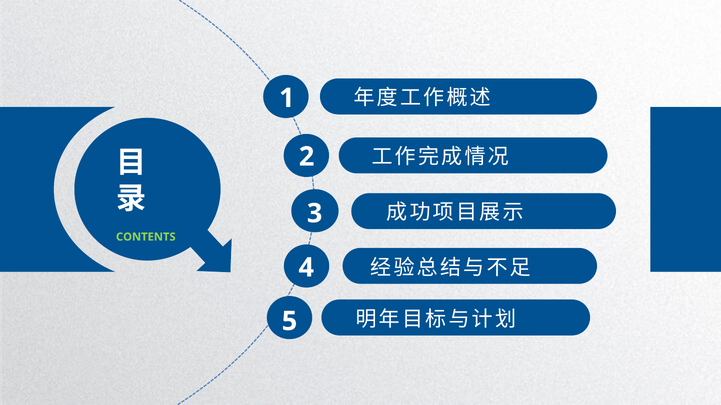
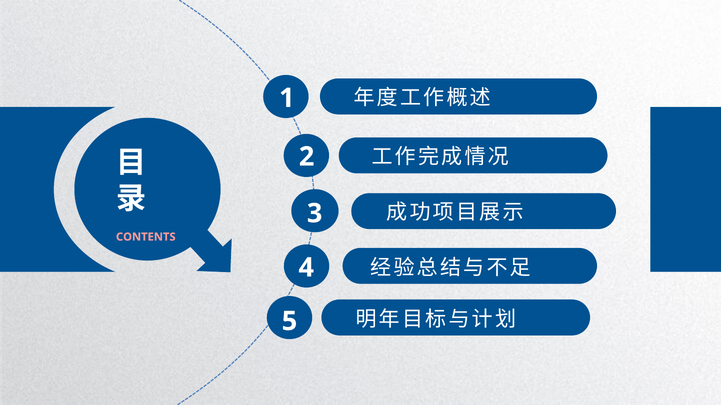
CONTENTS colour: light green -> pink
